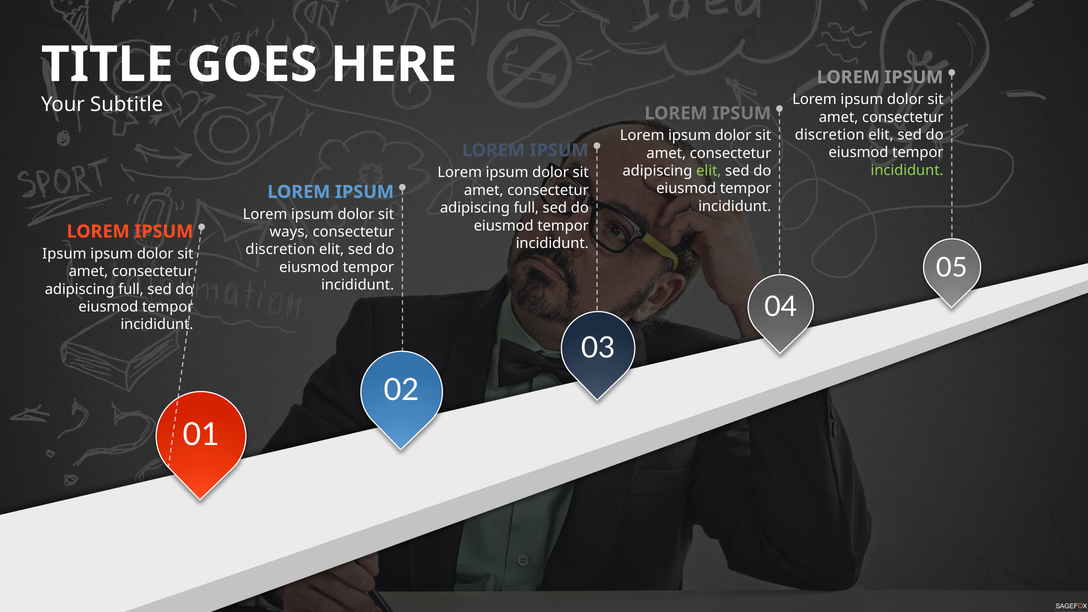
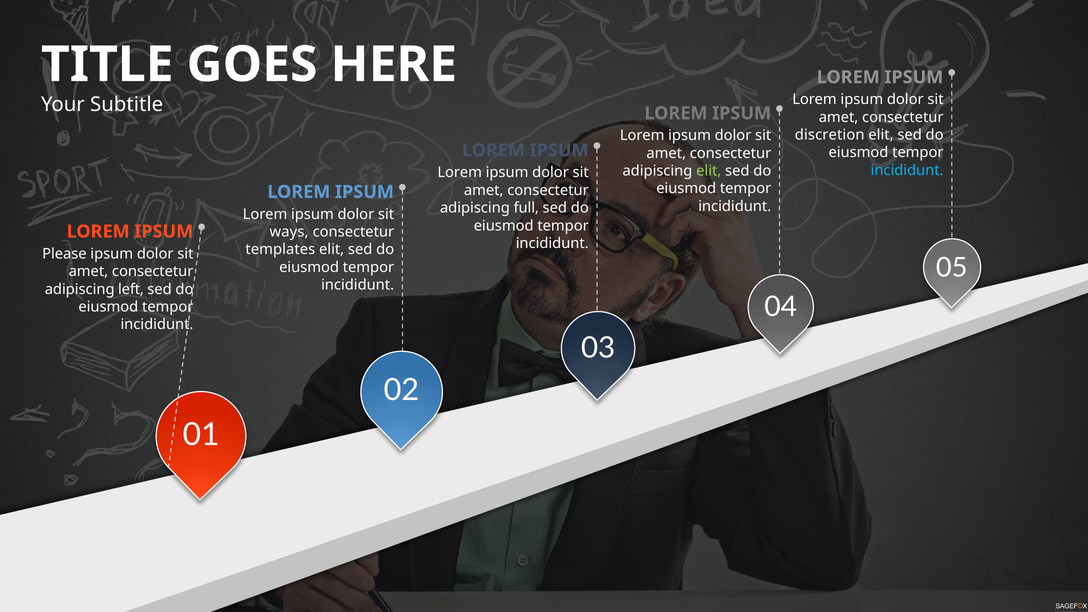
incididunt at (907, 170) colour: light green -> light blue
discretion at (280, 250): discretion -> templates
Ipsum at (64, 254): Ipsum -> Please
full at (131, 289): full -> left
